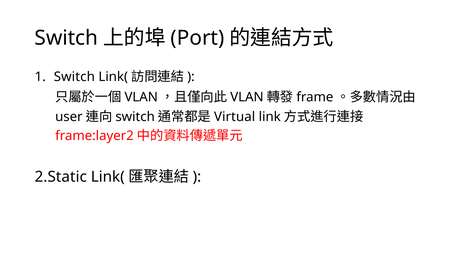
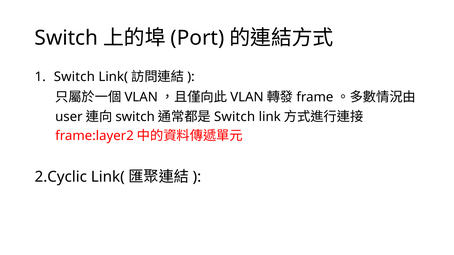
Virtual at (235, 117): Virtual -> Switch
2.Static: 2.Static -> 2.Cyclic
